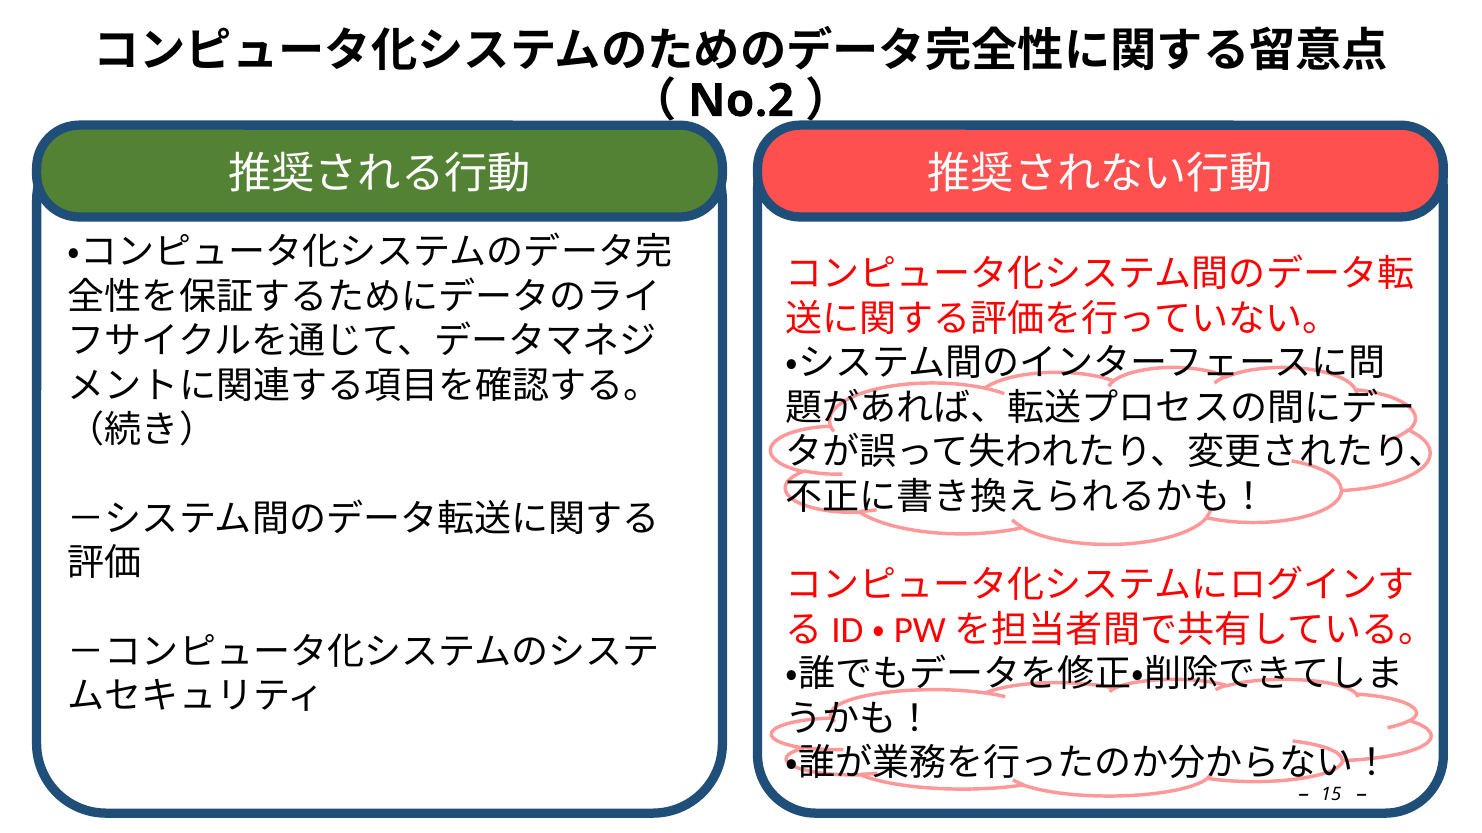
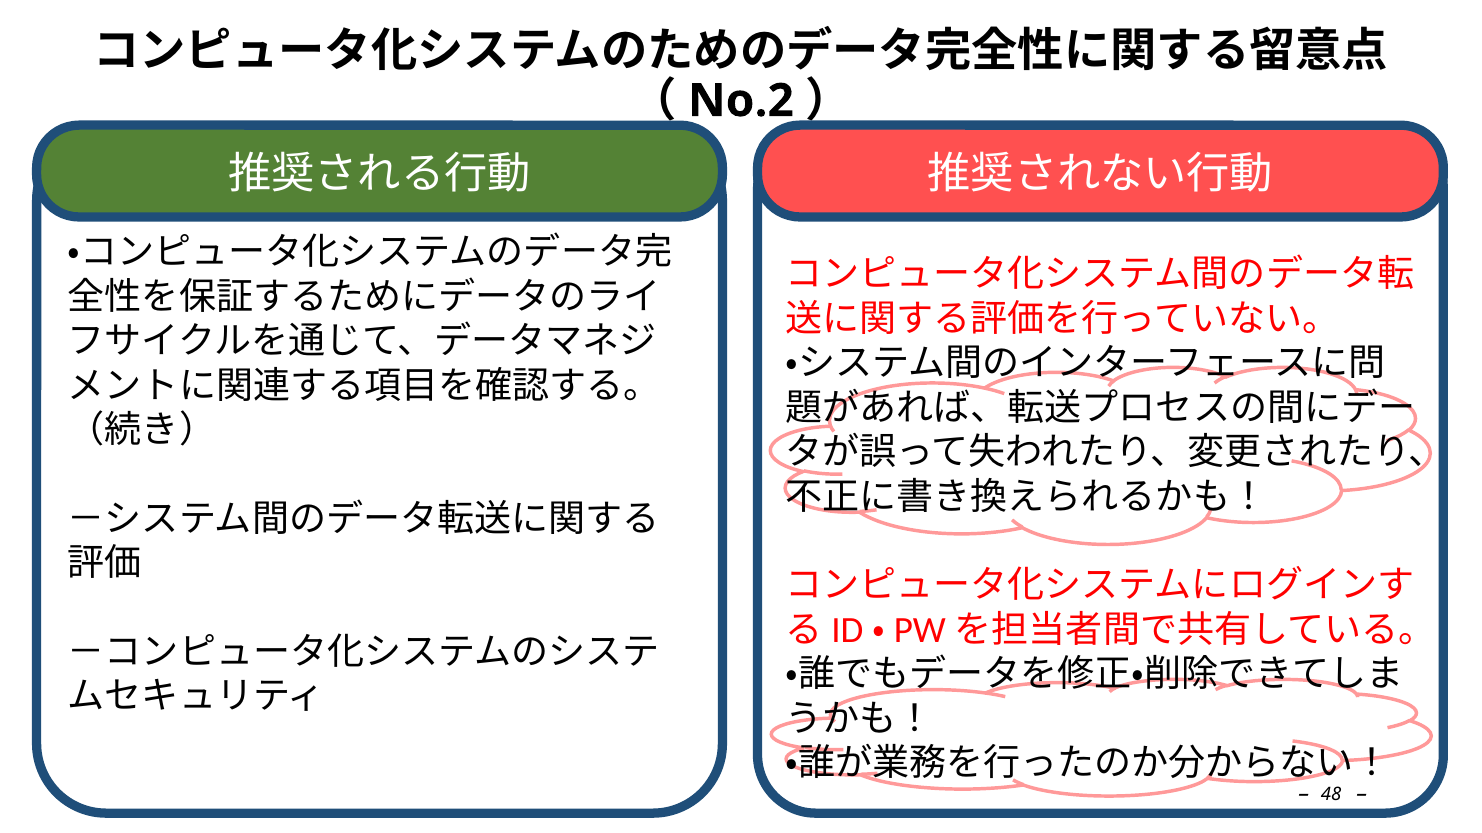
15: 15 -> 48
